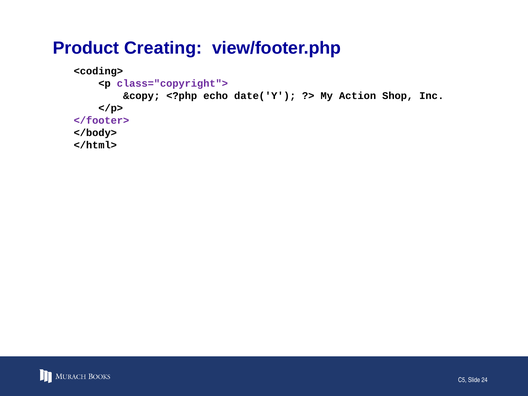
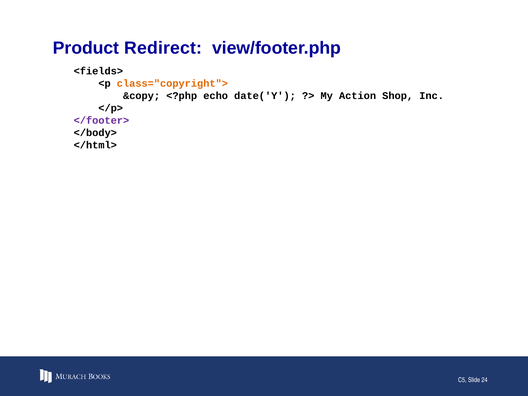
Creating: Creating -> Redirect
<coding>: <coding> -> <fields>
class="copyright"> colour: purple -> orange
